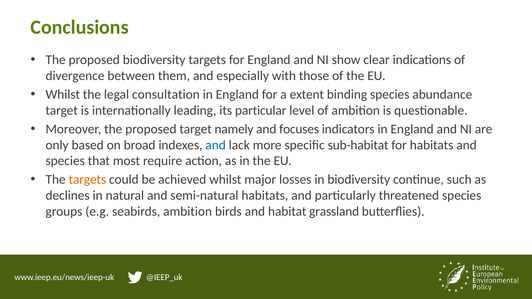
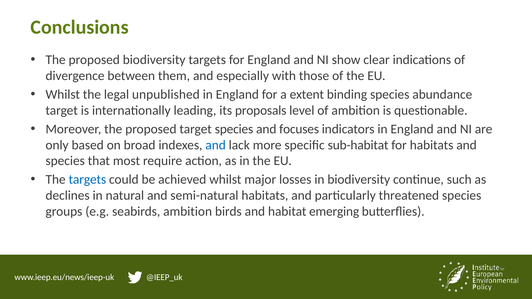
consultation: consultation -> unpublished
particular: particular -> proposals
target namely: namely -> species
targets at (87, 180) colour: orange -> blue
grassland: grassland -> emerging
